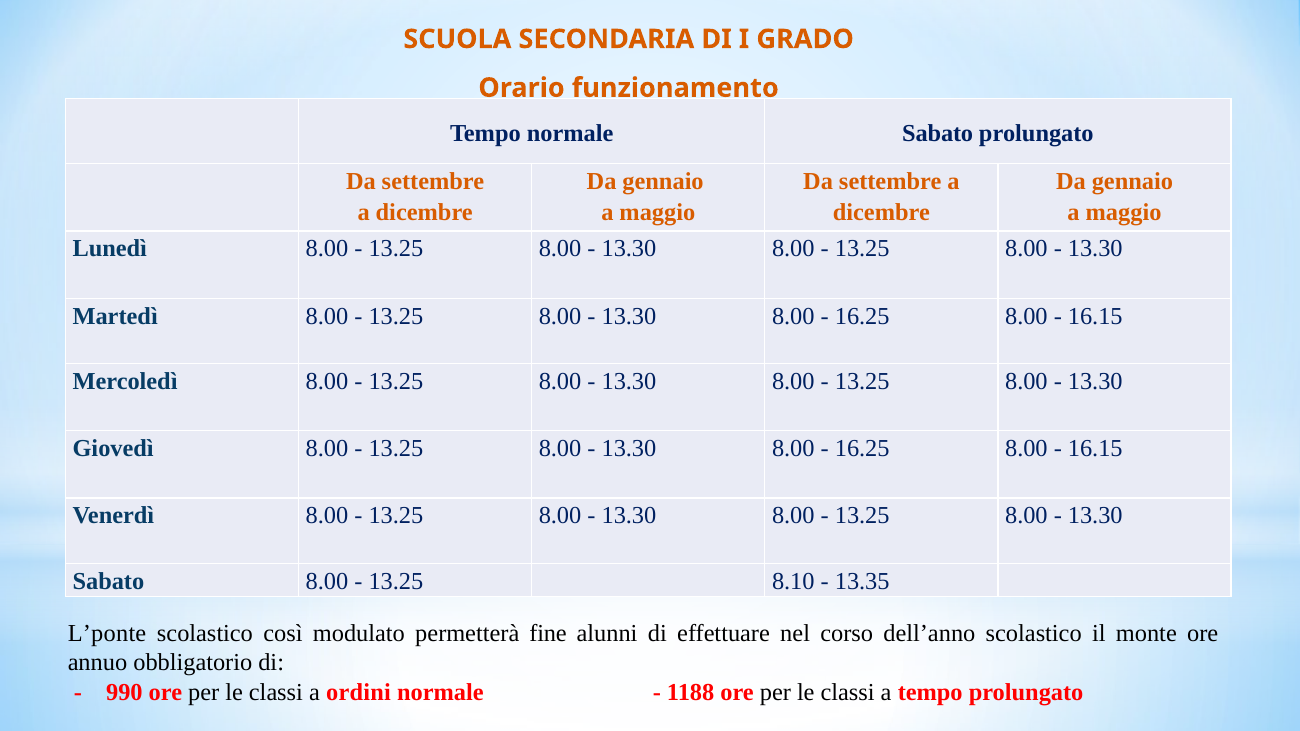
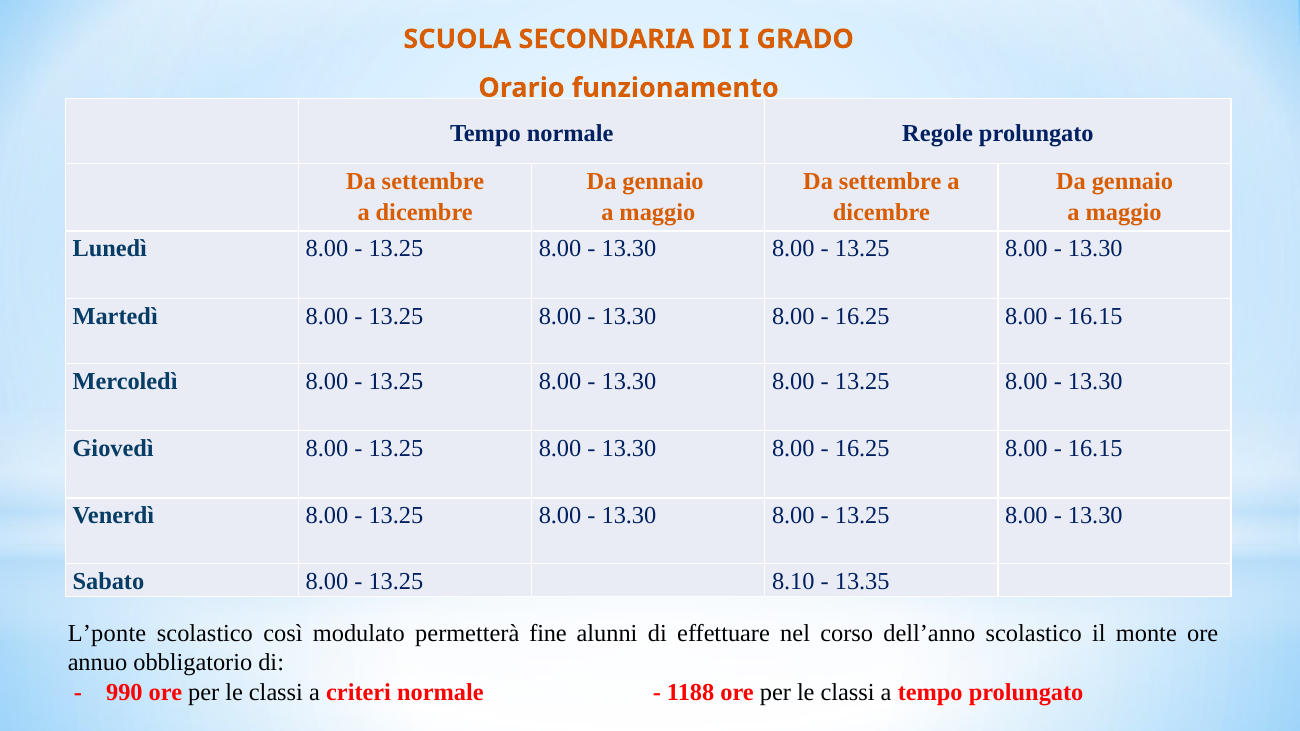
normale Sabato: Sabato -> Regole
ordini: ordini -> criteri
